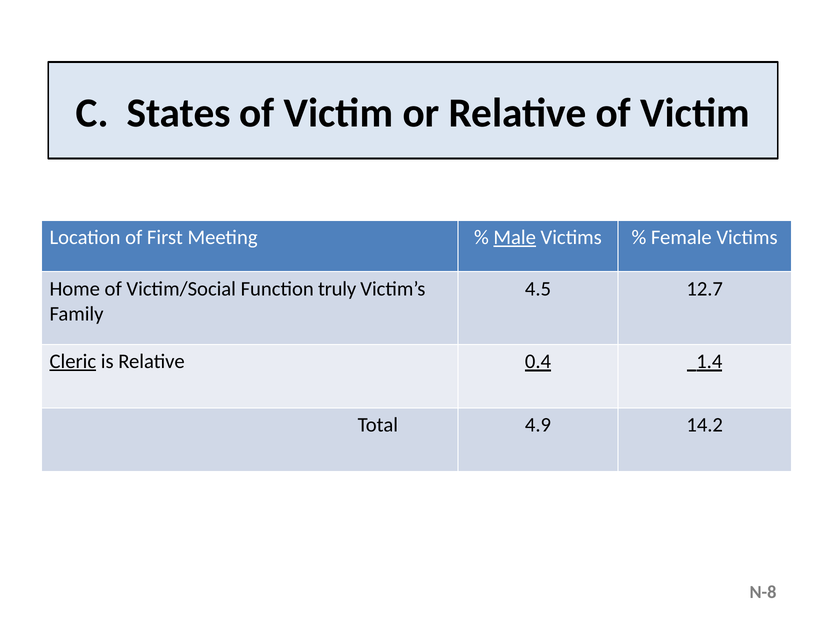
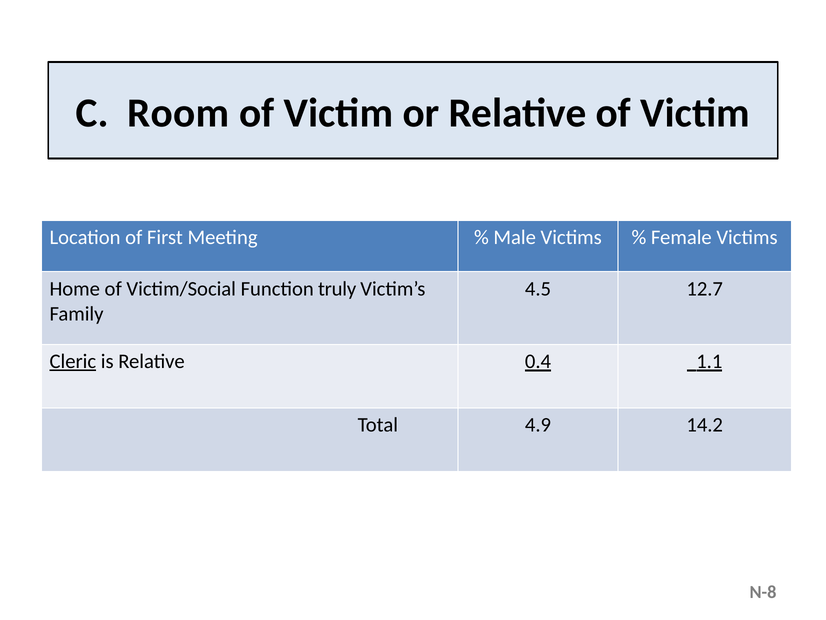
States: States -> Room
Male underline: present -> none
1.4: 1.4 -> 1.1
